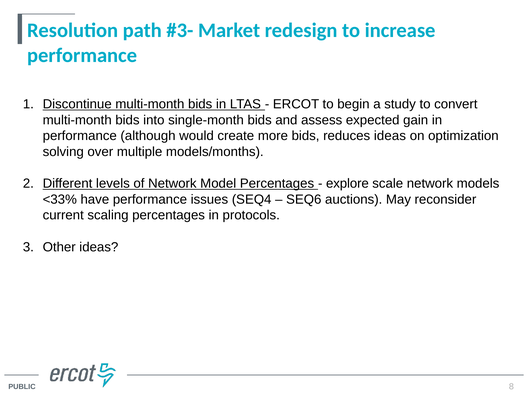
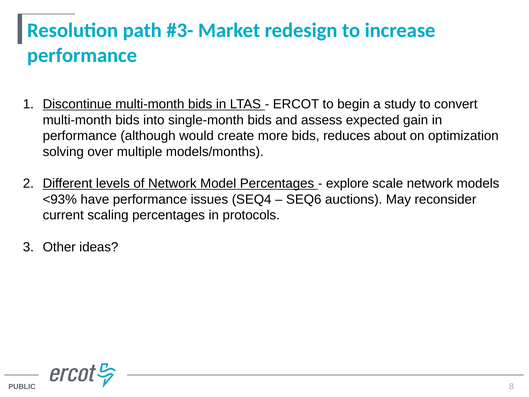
reduces ideas: ideas -> about
<33%: <33% -> <93%
